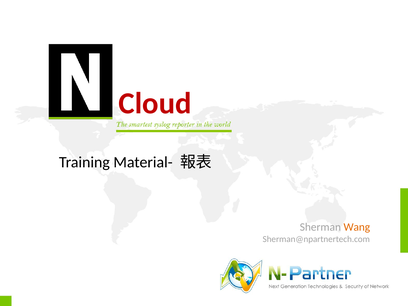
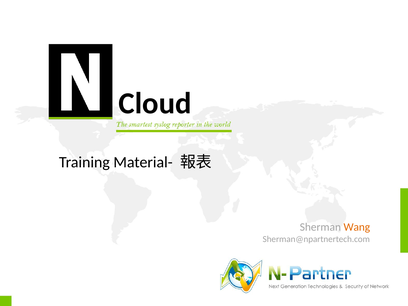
Cloud colour: red -> black
